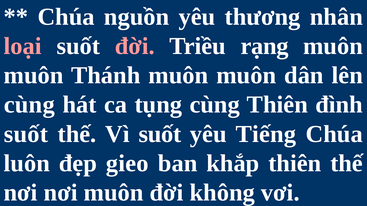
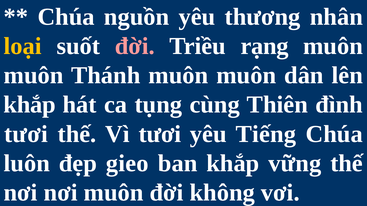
loại colour: pink -> yellow
cùng at (29, 105): cùng -> khắp
suốt at (26, 134): suốt -> tươi
Vì suốt: suốt -> tươi
khắp thiên: thiên -> vững
